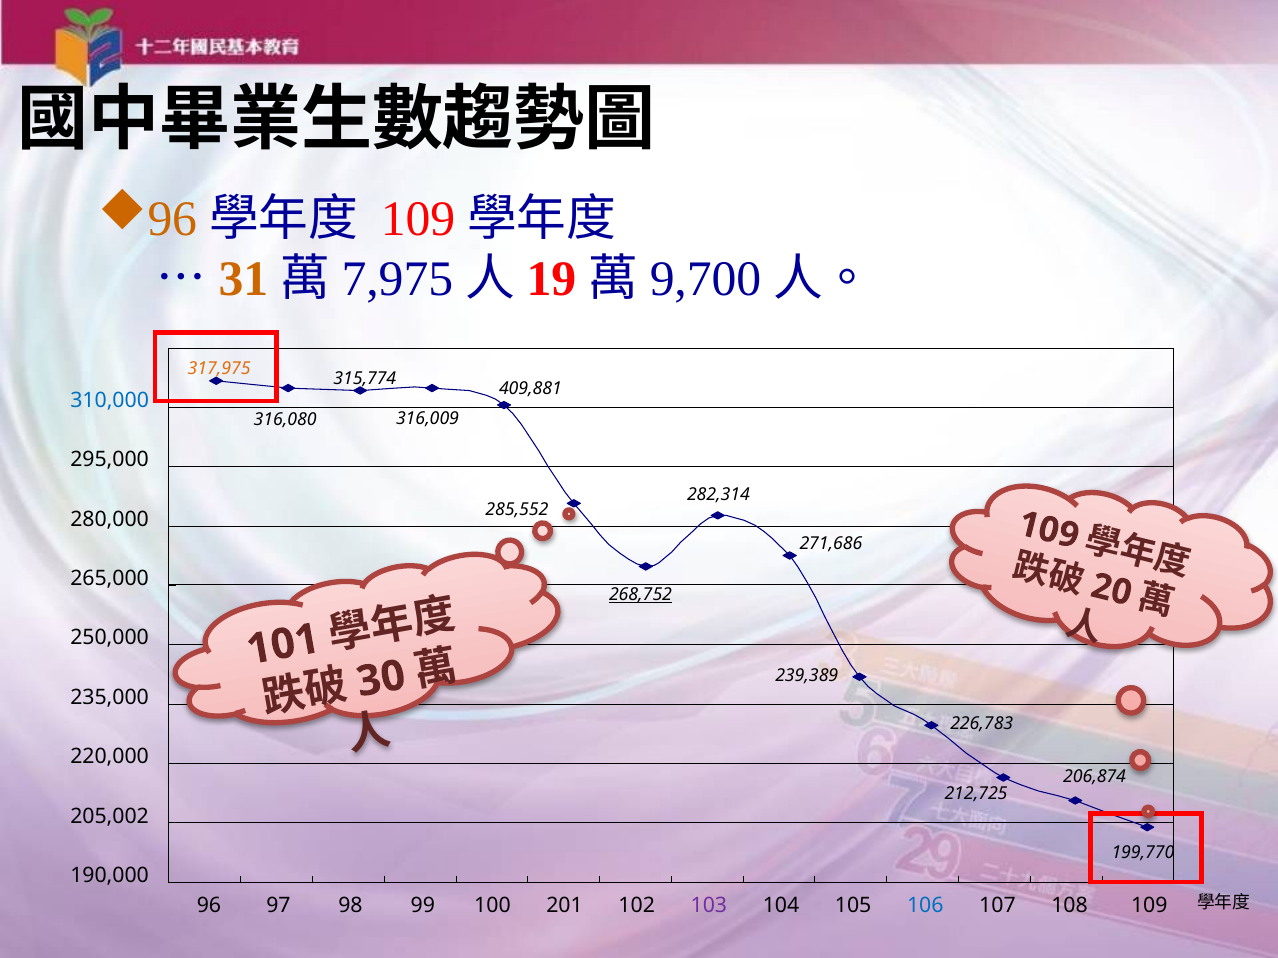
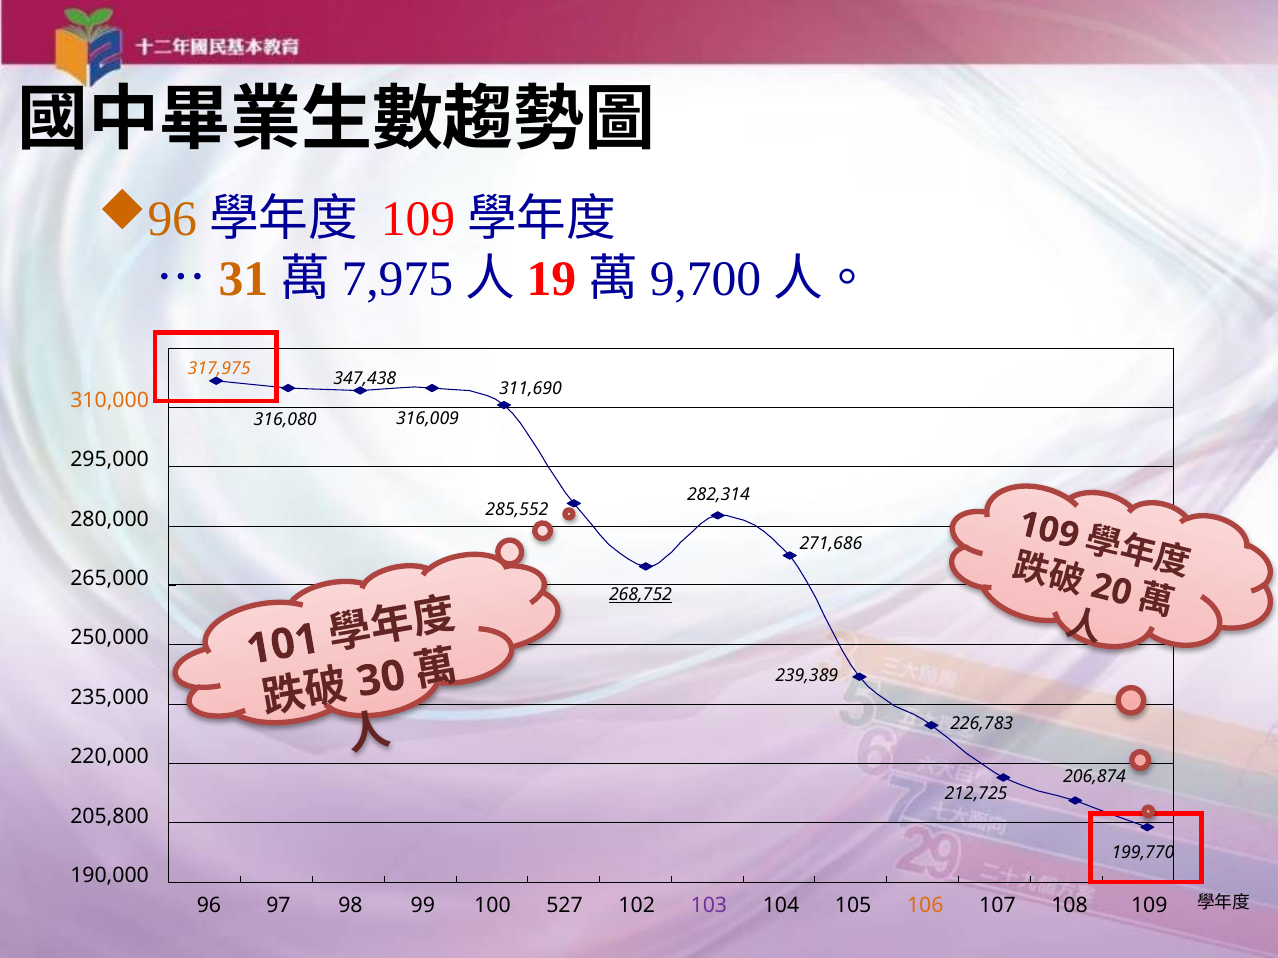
315,774: 315,774 -> 347,438
409,881: 409,881 -> 311,690
310,000 colour: blue -> orange
205,002: 205,002 -> 205,800
201: 201 -> 527
106 colour: blue -> orange
